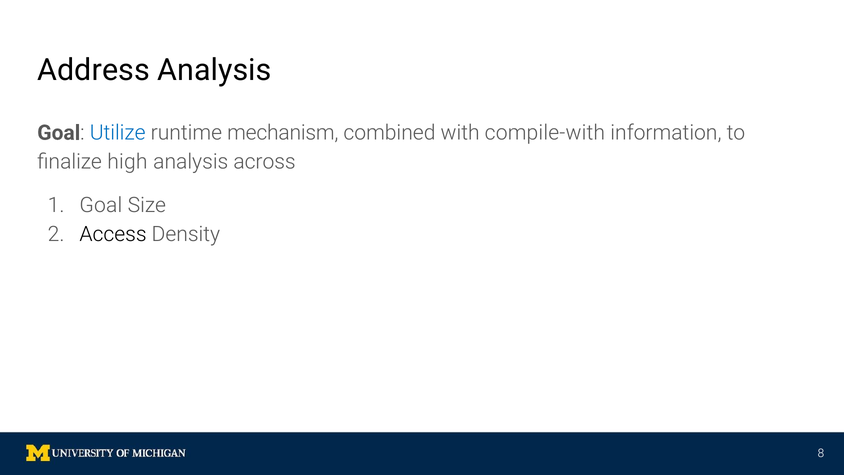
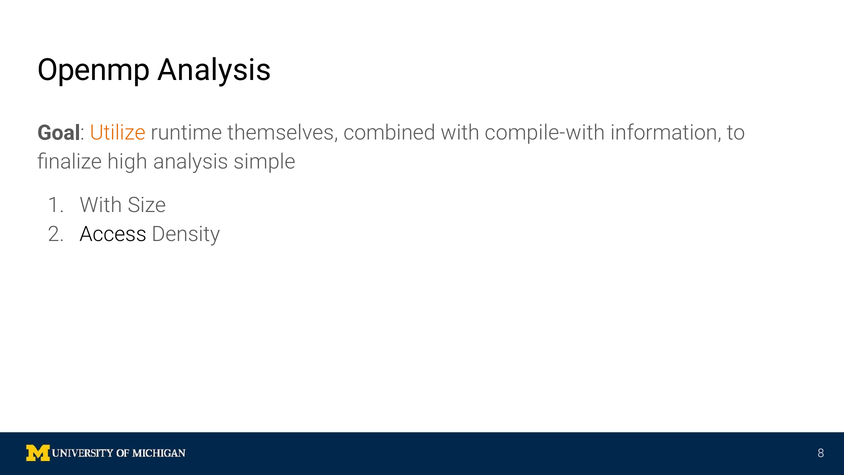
Address: Address -> Openmp
Utilize colour: blue -> orange
mechanism: mechanism -> themselves
across: across -> simple
Goal at (101, 205): Goal -> With
